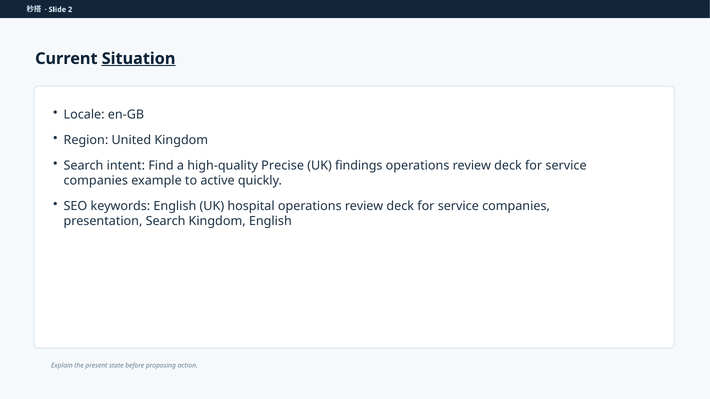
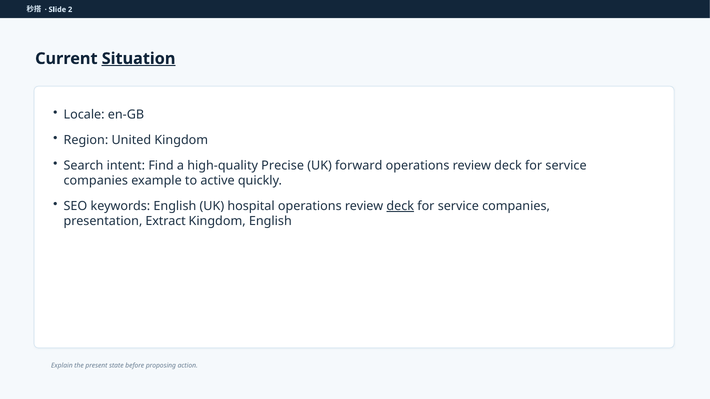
findings: findings -> forward
deck at (400, 206) underline: none -> present
presentation Search: Search -> Extract
